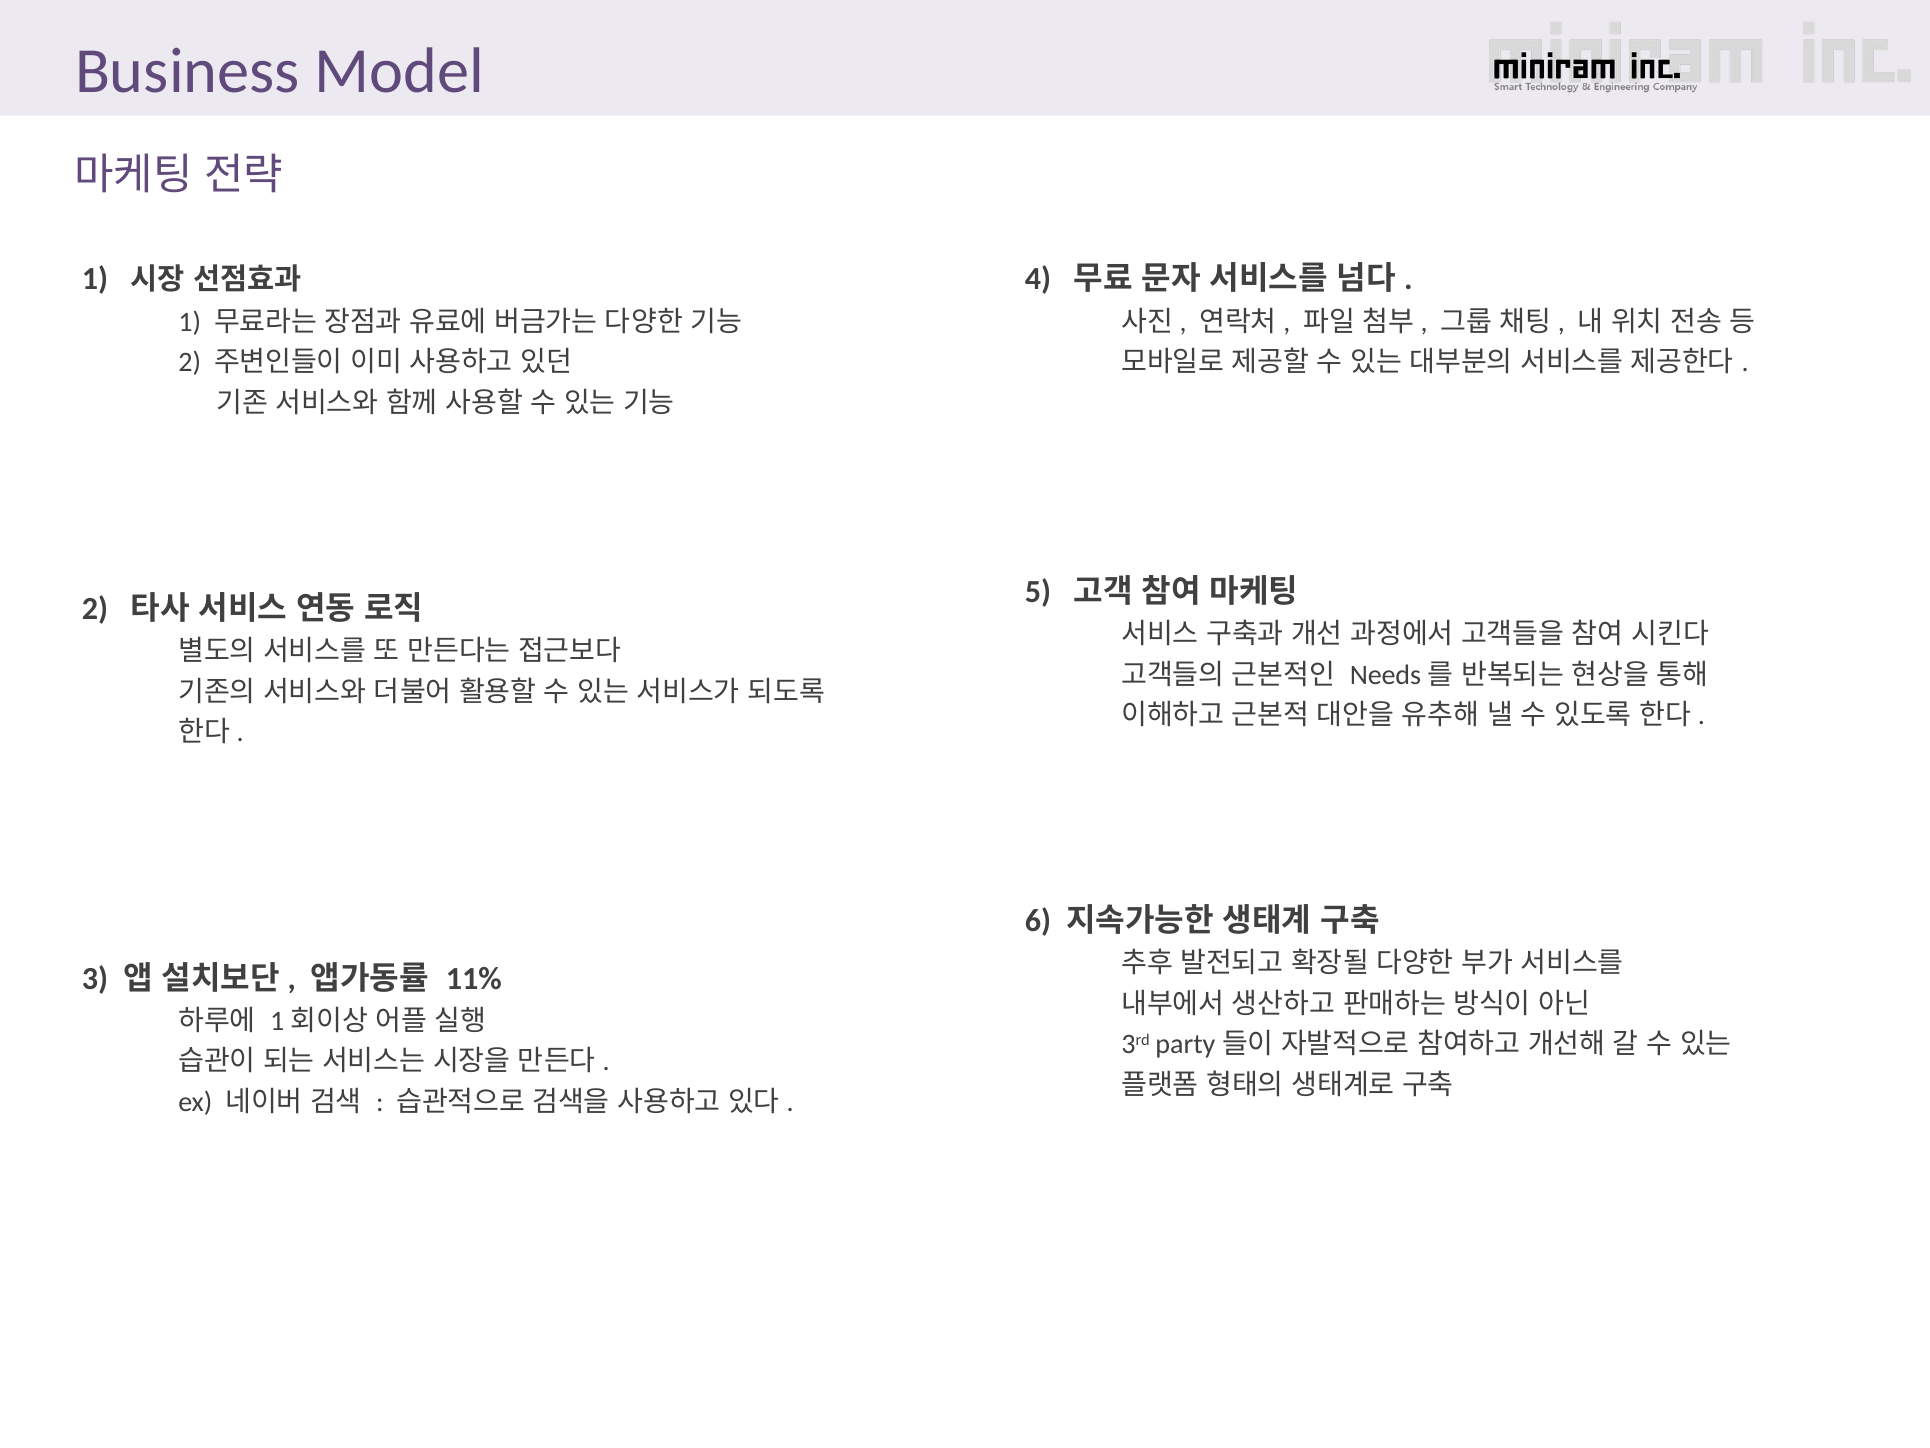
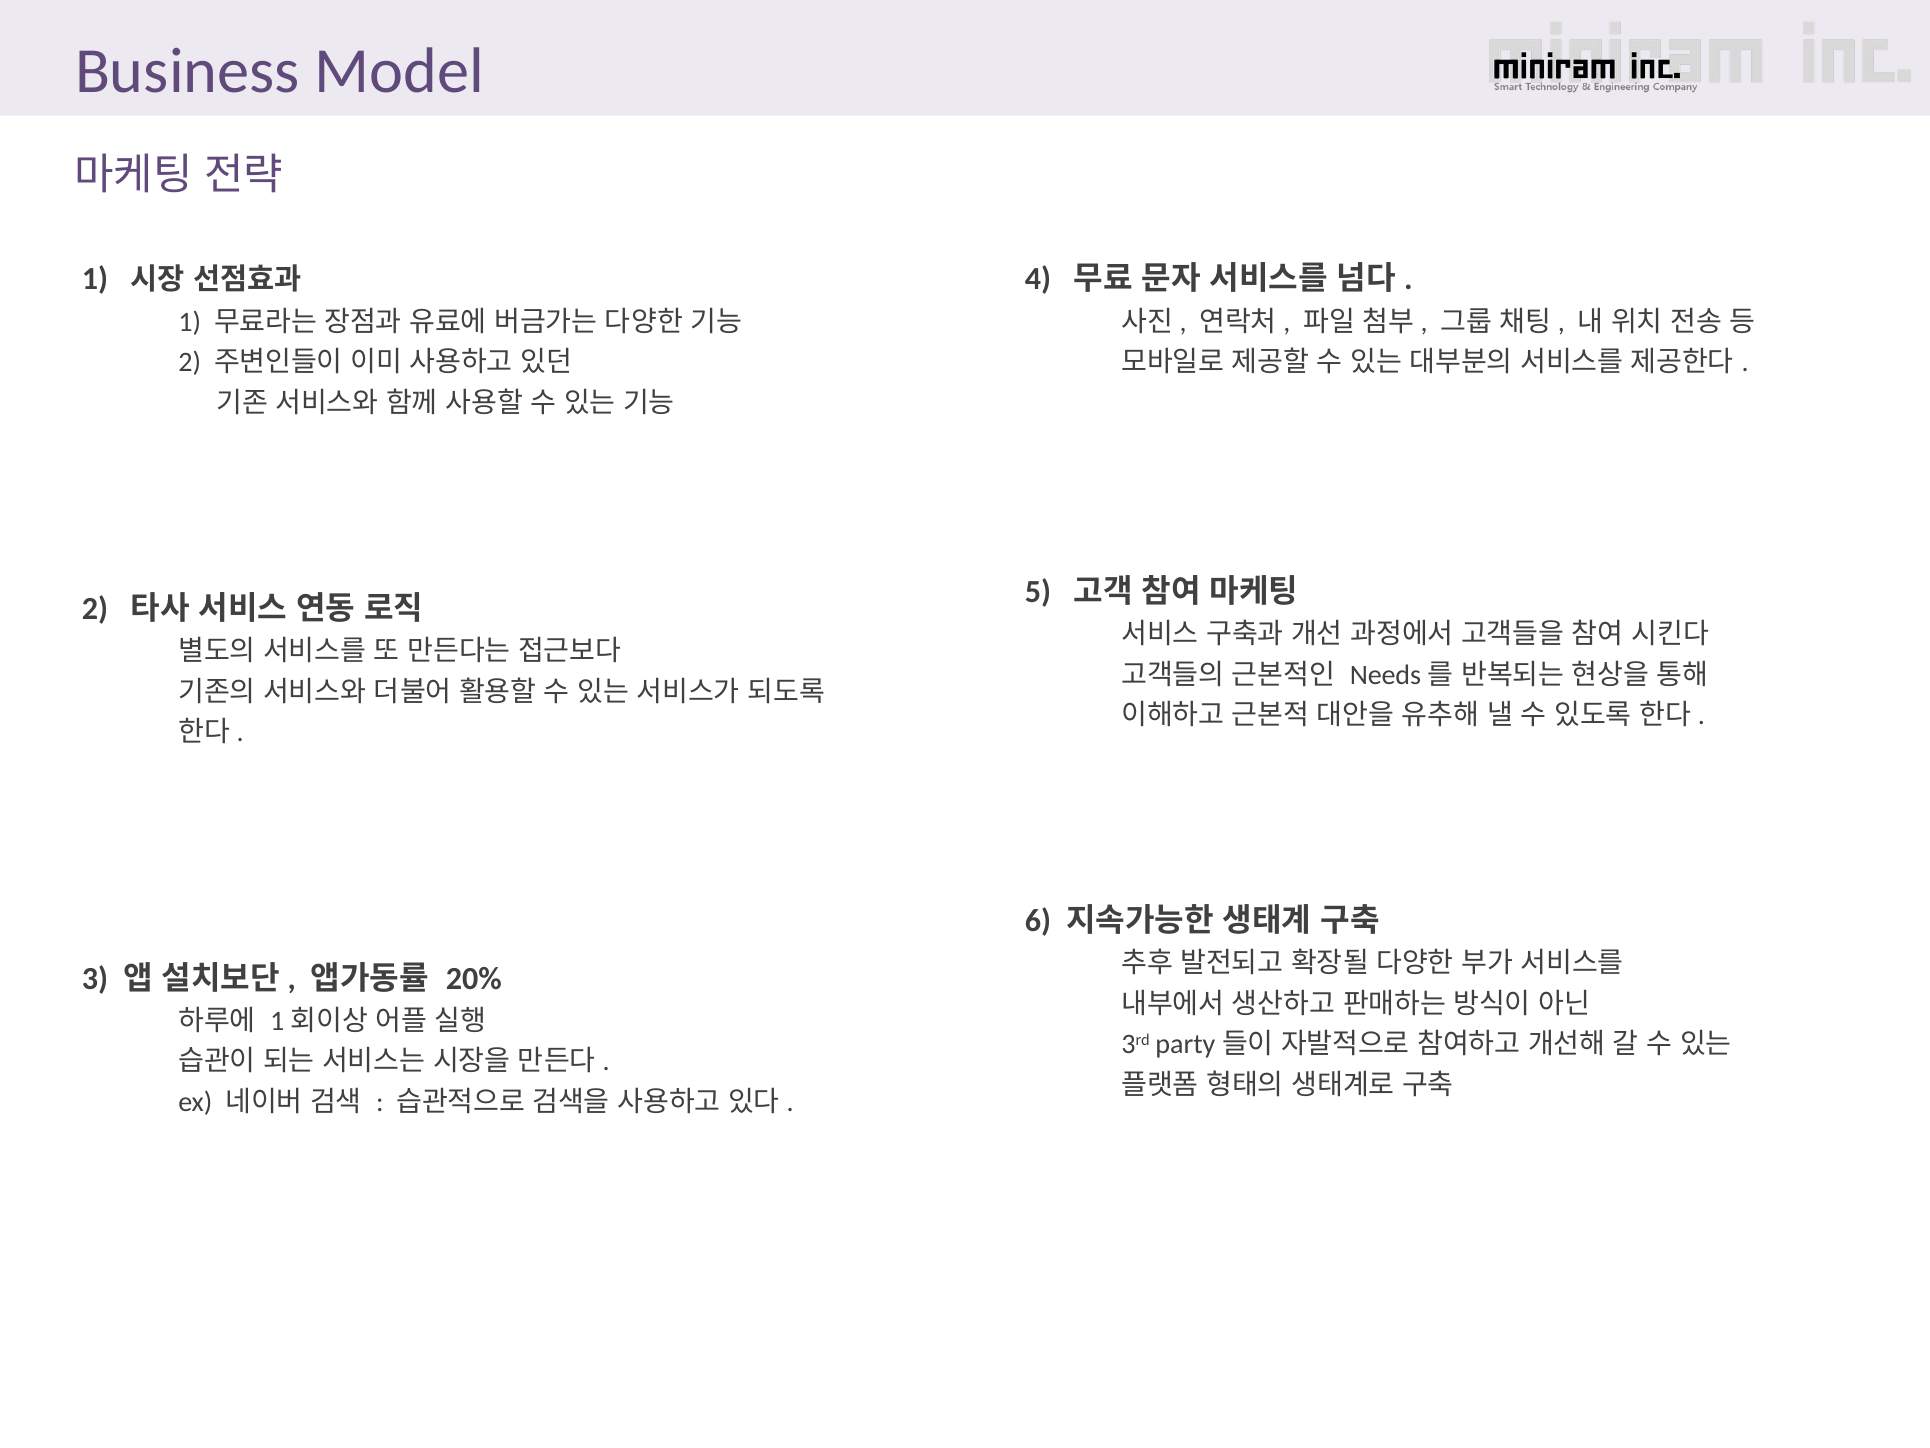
11%: 11% -> 20%
